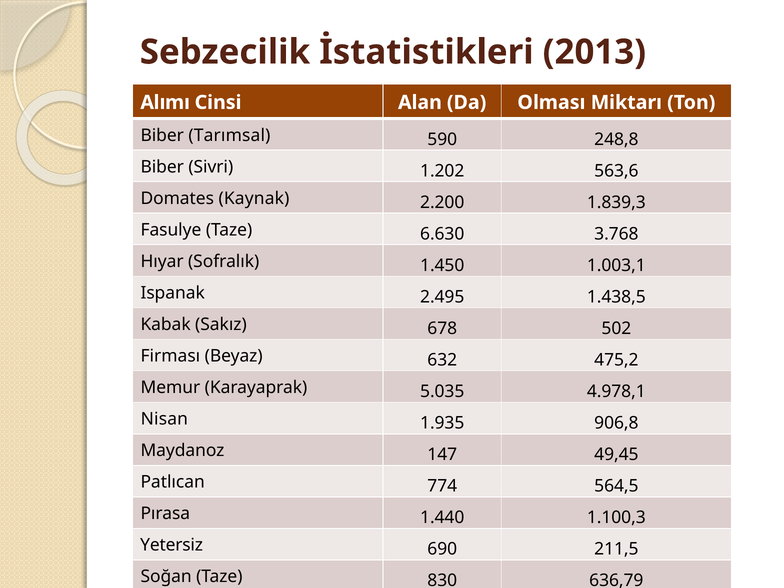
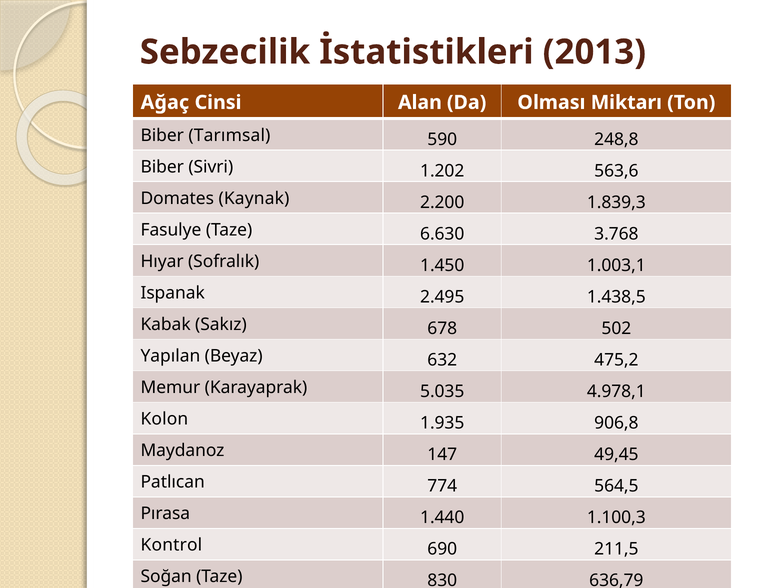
Alımı: Alımı -> Ağaç
Firması: Firması -> Yapılan
Nisan: Nisan -> Kolon
Yetersiz: Yetersiz -> Kontrol
